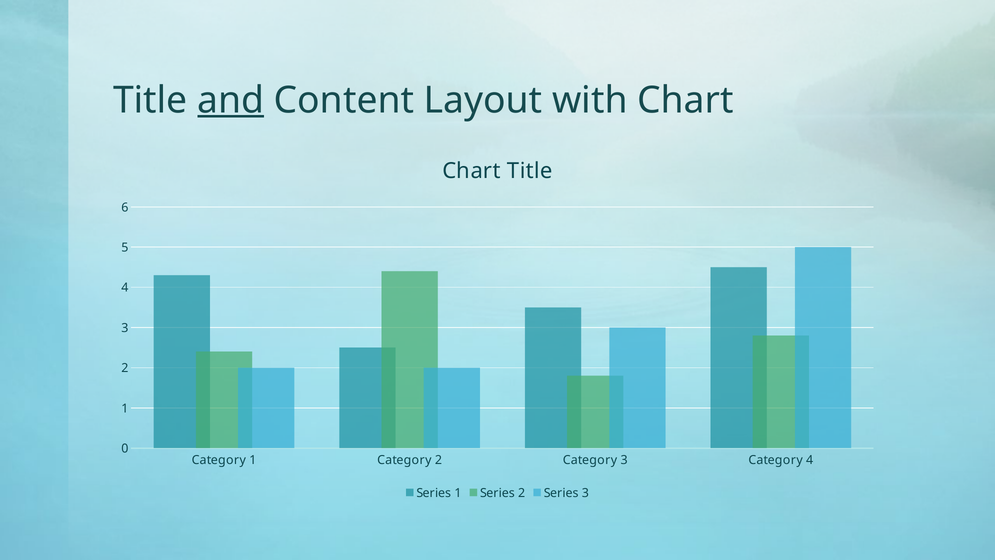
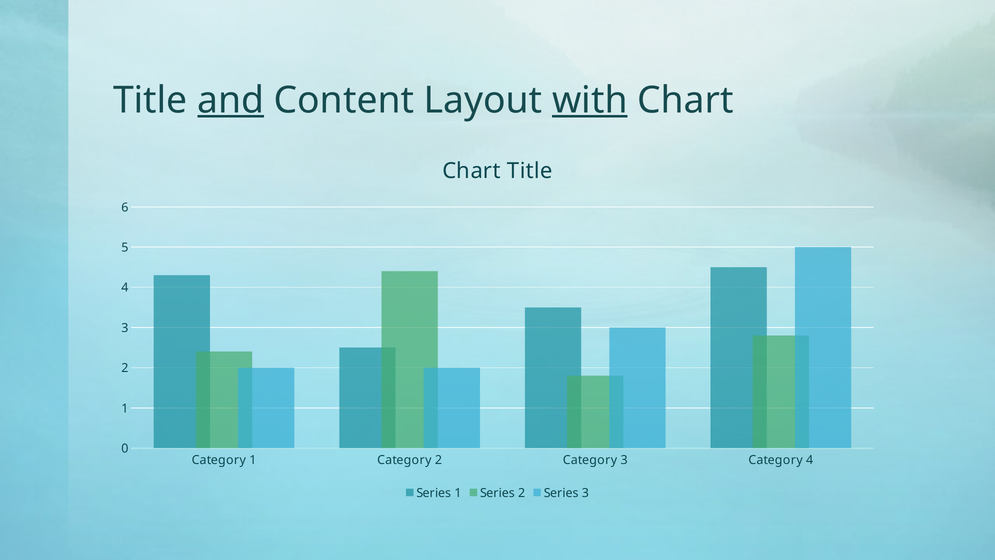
with underline: none -> present
